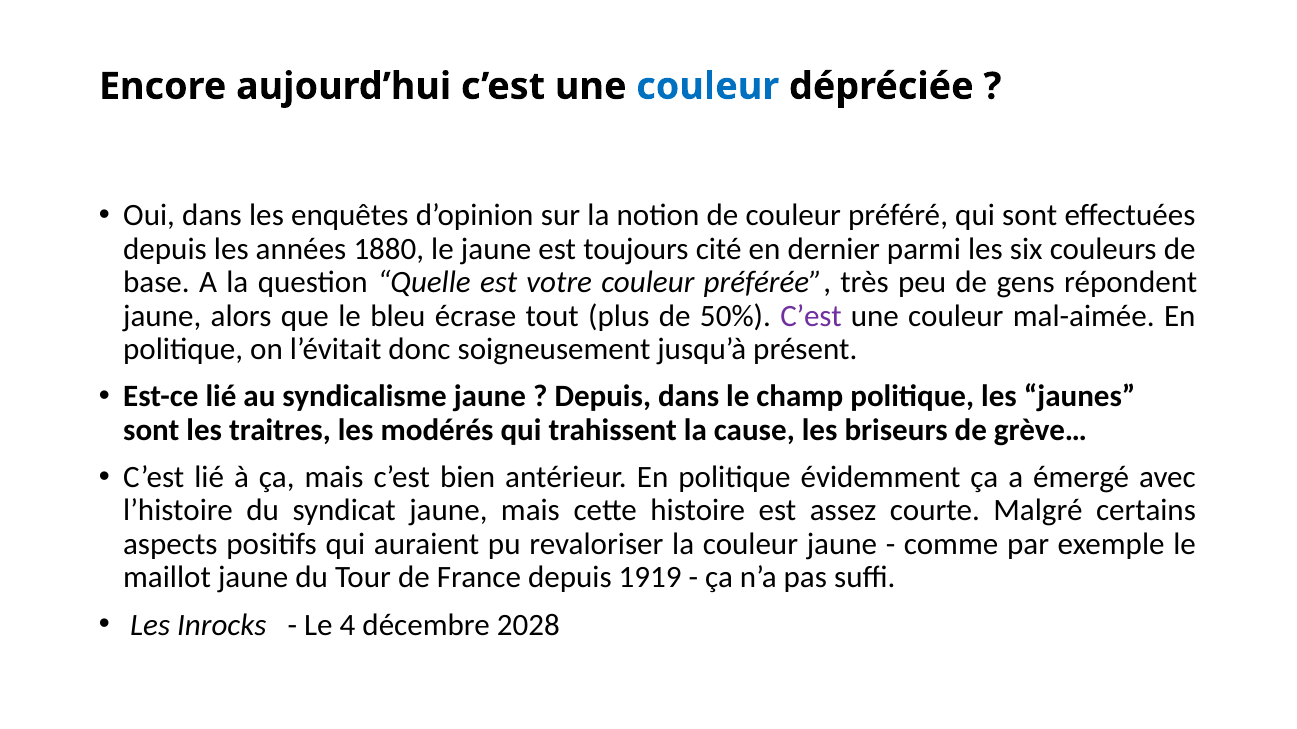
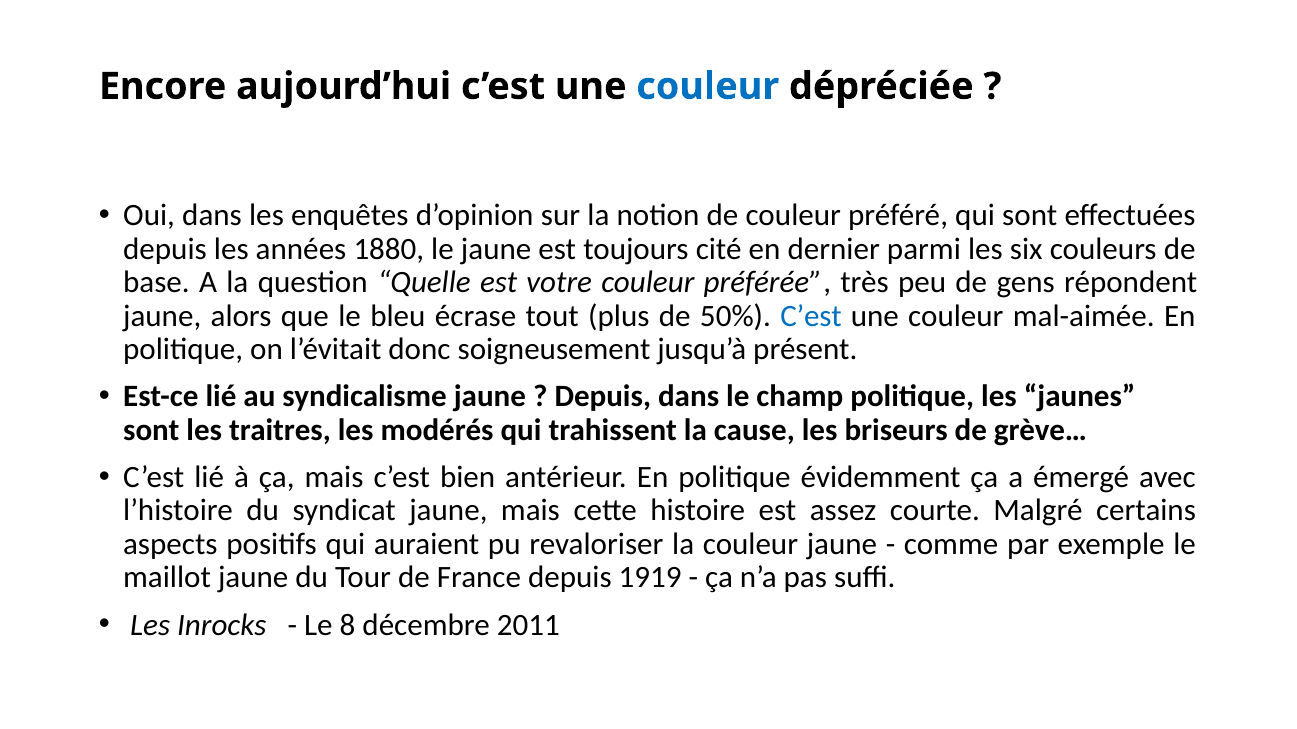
C’est at (811, 316) colour: purple -> blue
4: 4 -> 8
2028: 2028 -> 2011
